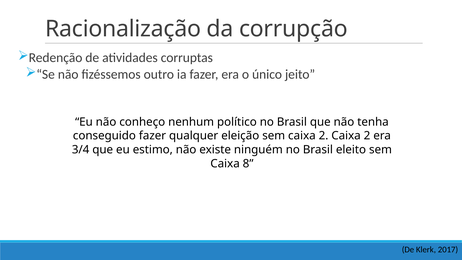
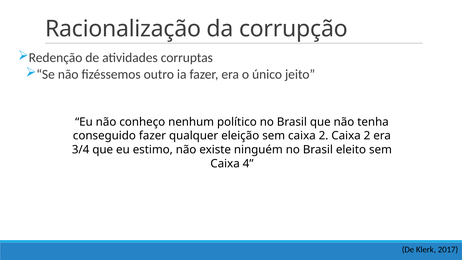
8: 8 -> 4
